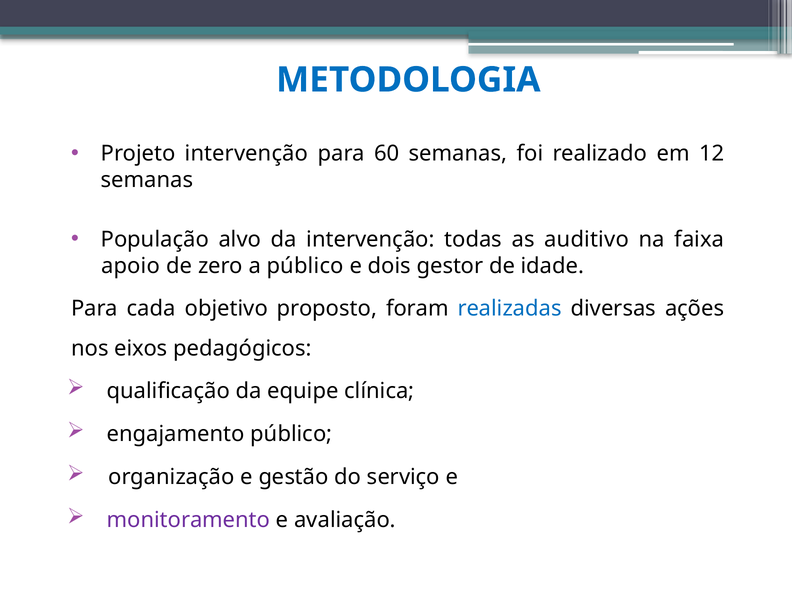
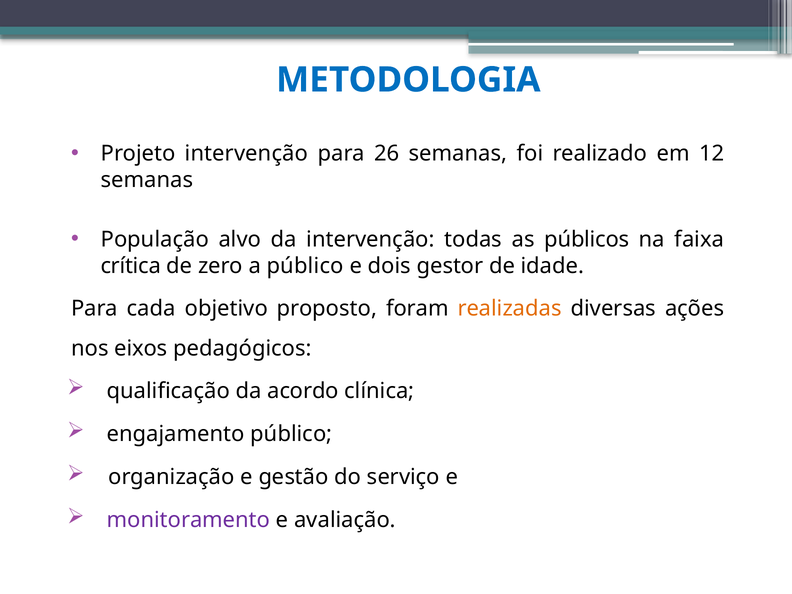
60: 60 -> 26
auditivo: auditivo -> públicos
apoio: apoio -> crítica
realizadas colour: blue -> orange
equipe: equipe -> acordo
